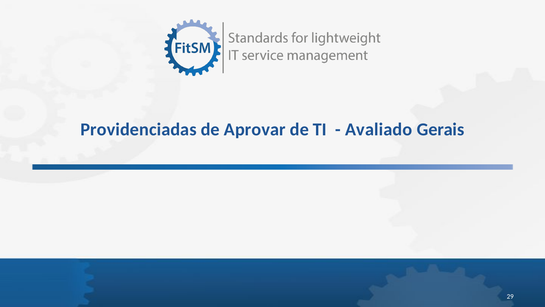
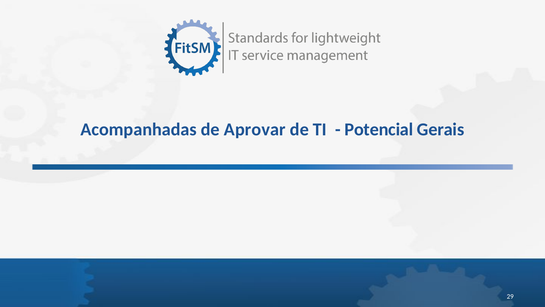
Providenciadas: Providenciadas -> Acompanhadas
Avaliado: Avaliado -> Potencial
